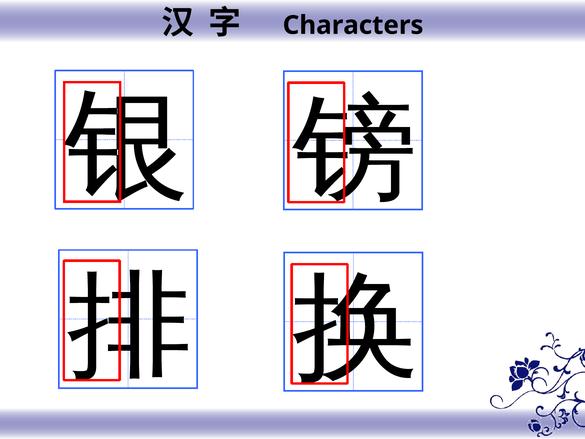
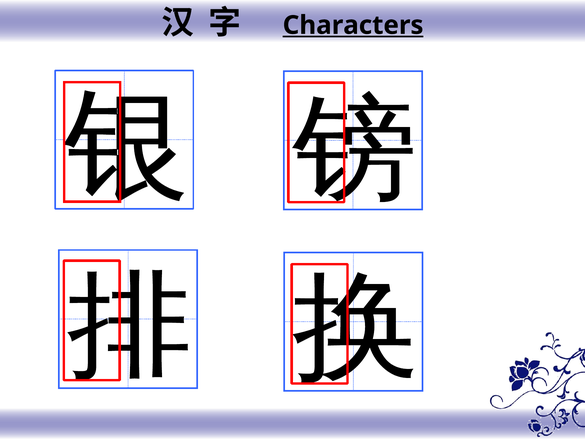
Characters underline: none -> present
